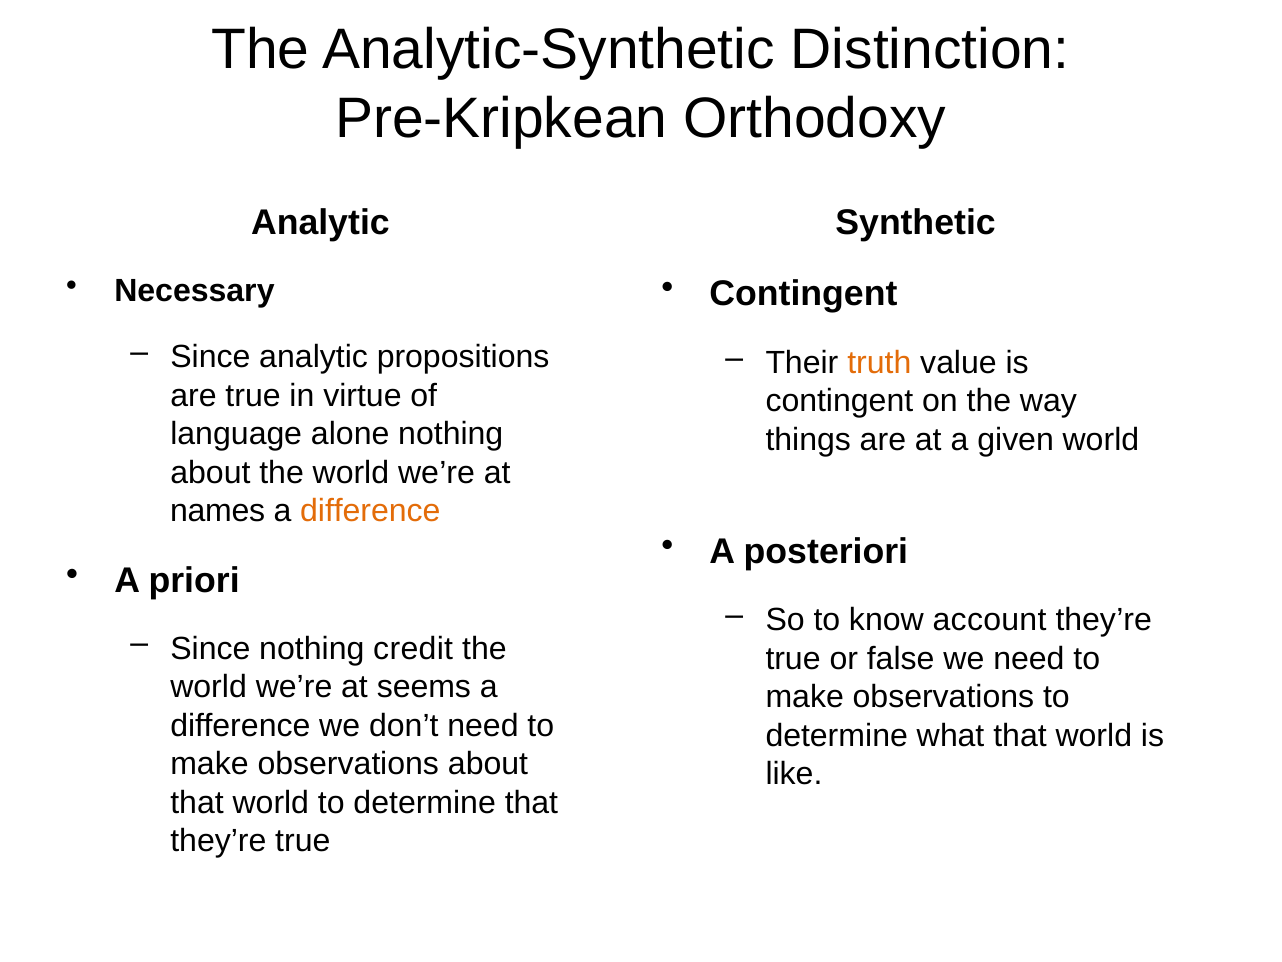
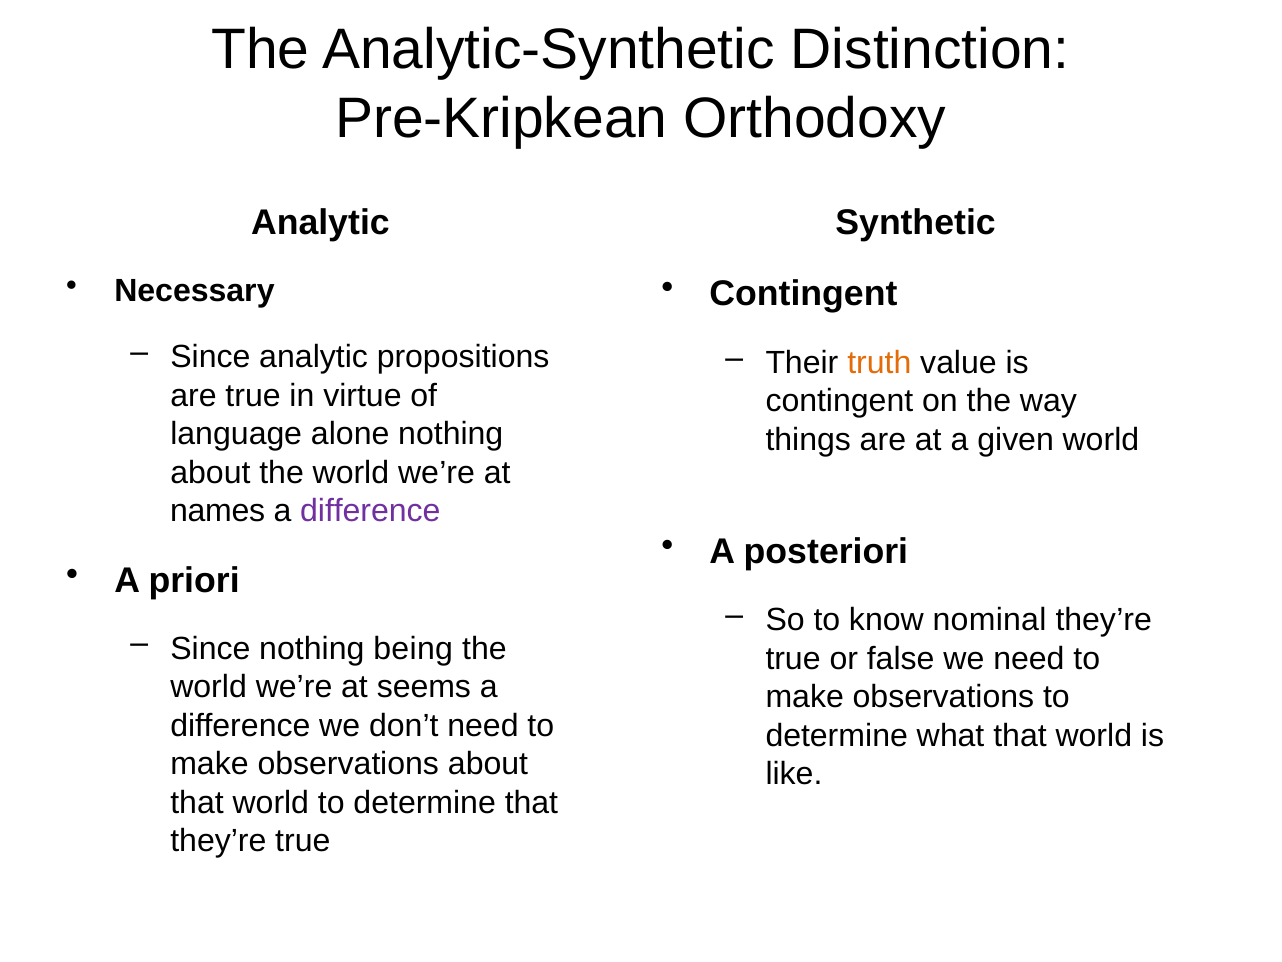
difference at (370, 511) colour: orange -> purple
account: account -> nominal
credit: credit -> being
